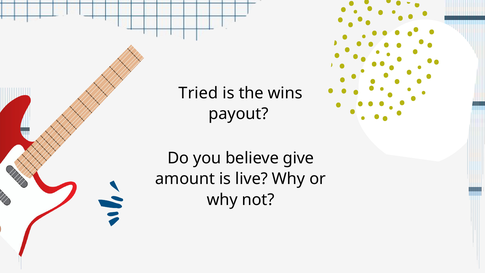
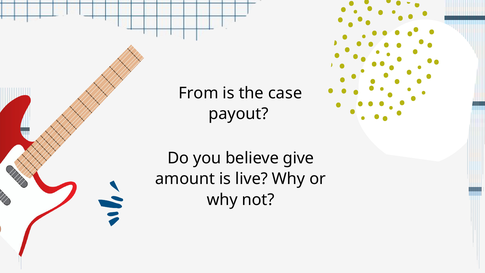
Tried: Tried -> From
wins: wins -> case
